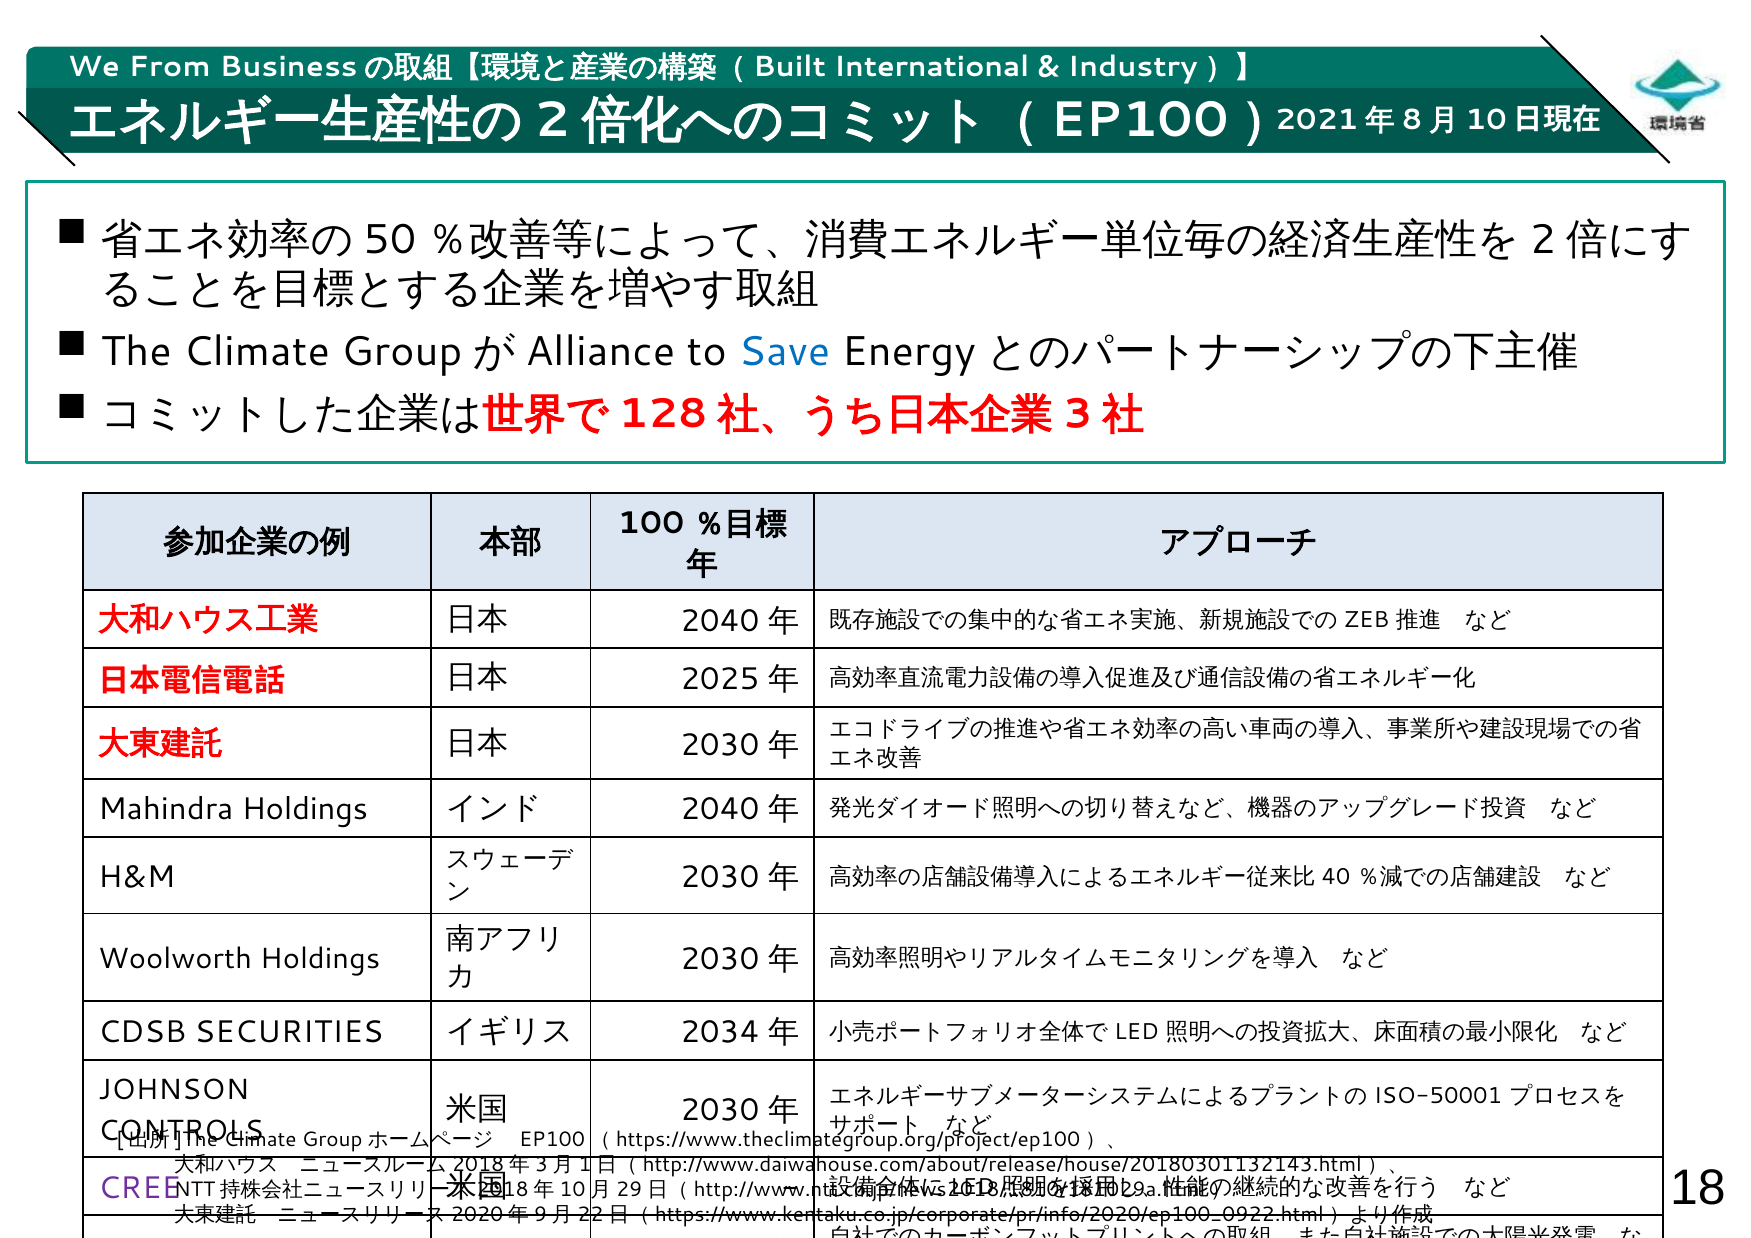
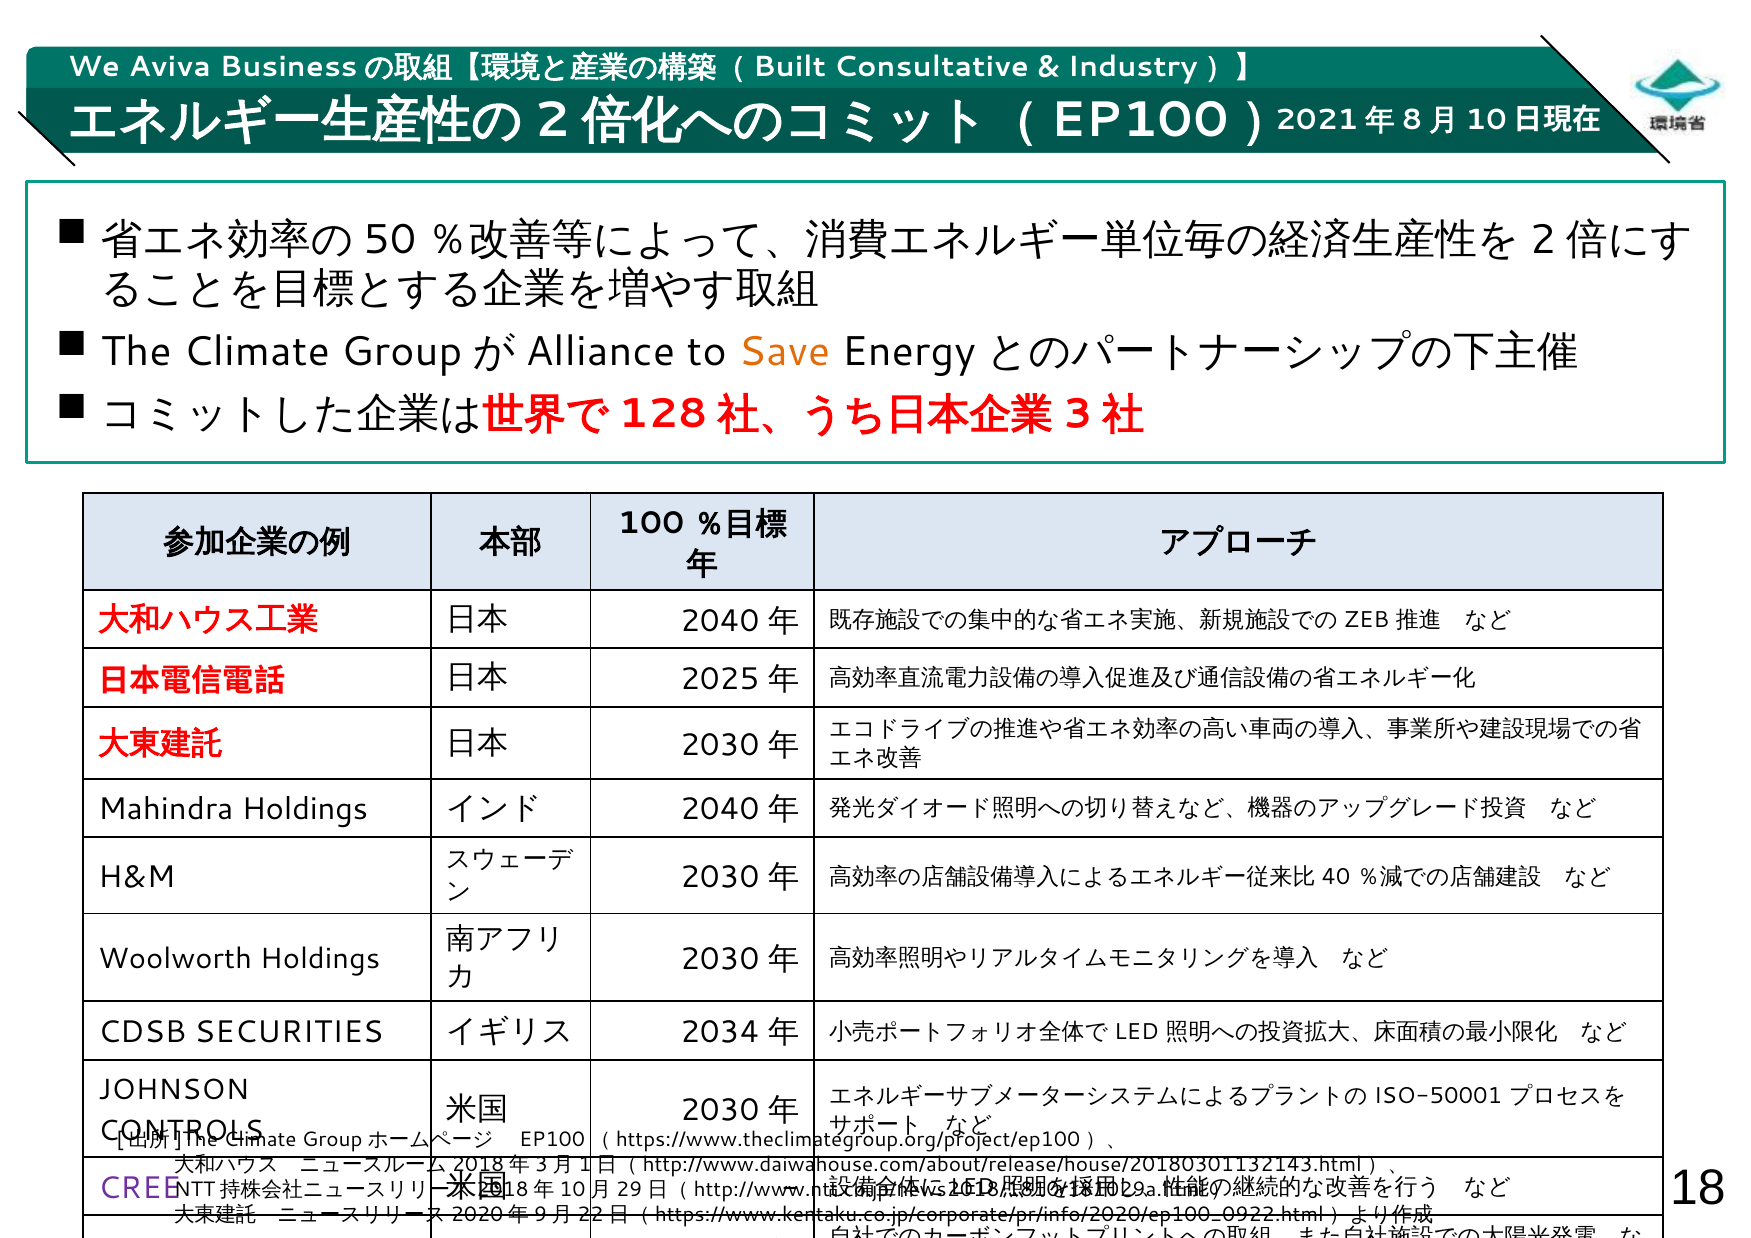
From: From -> Aviva
International: International -> Consultative
Save colour: blue -> orange
